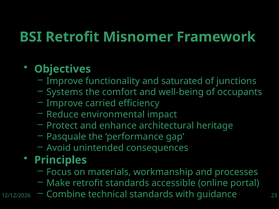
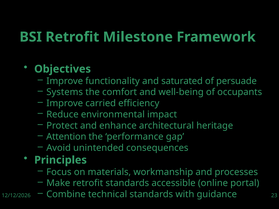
Misnomer: Misnomer -> Milestone
junctions: junctions -> persuade
Pasquale: Pasquale -> Attention
